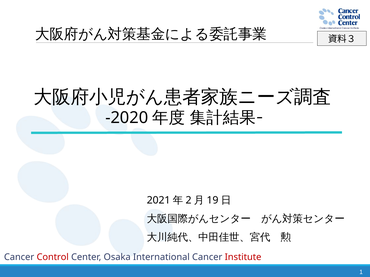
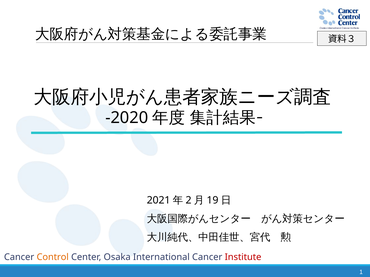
Control colour: red -> orange
